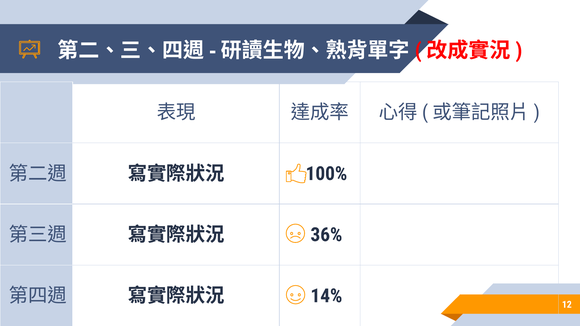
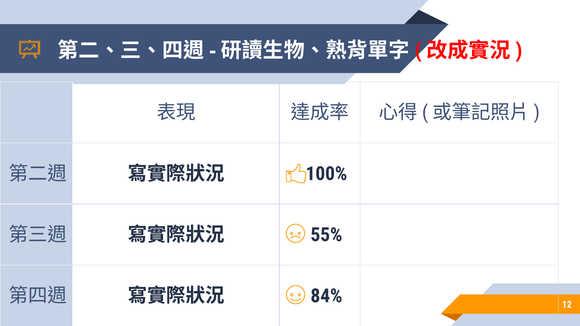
36%: 36% -> 55%
14%: 14% -> 84%
